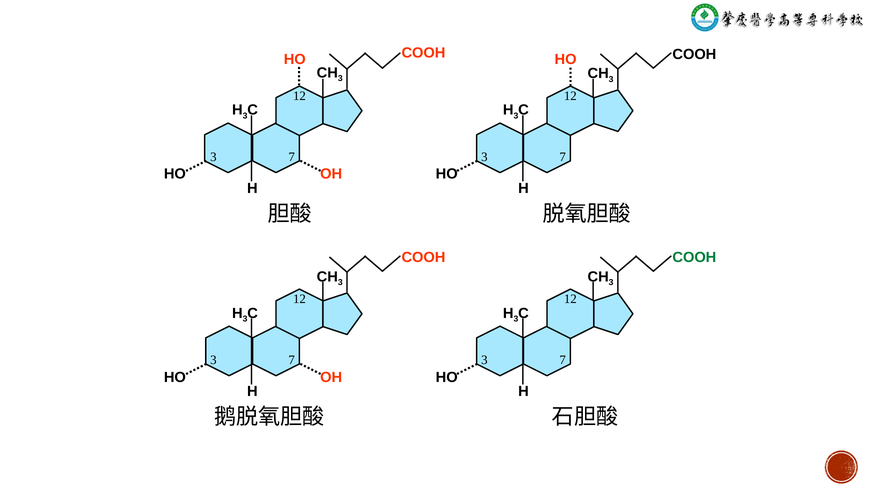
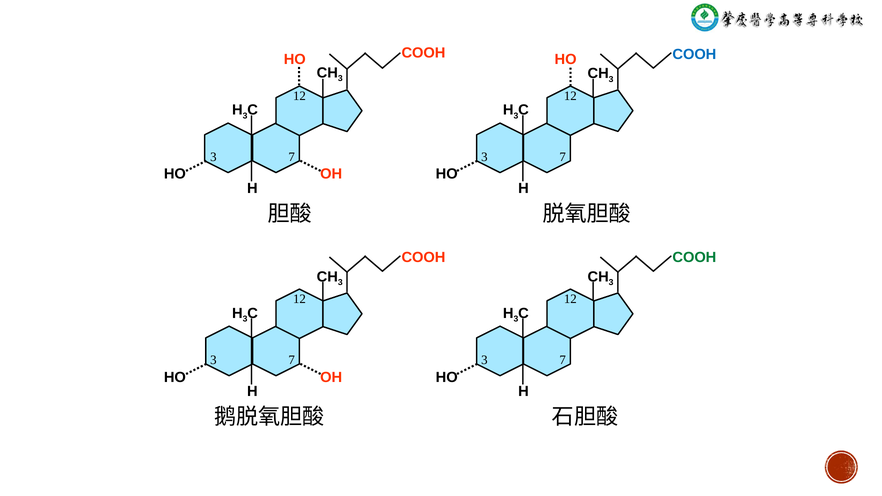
COOH at (694, 54) colour: black -> blue
